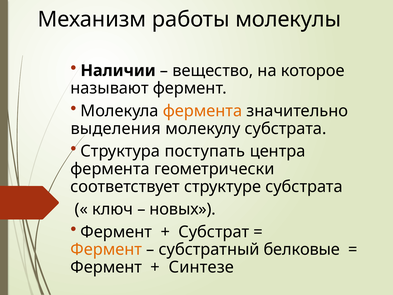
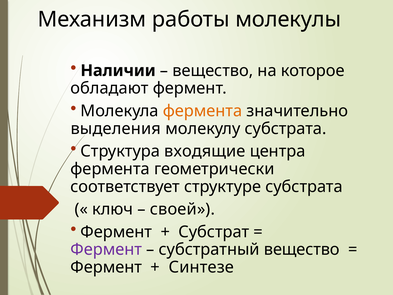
называют: называют -> обладают
поступать: поступать -> входящие
новых: новых -> своей
Фермент at (106, 249) colour: orange -> purple
субстратный белковые: белковые -> вещество
